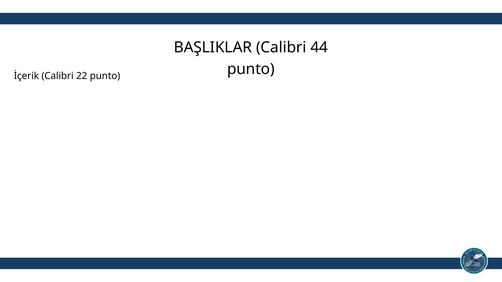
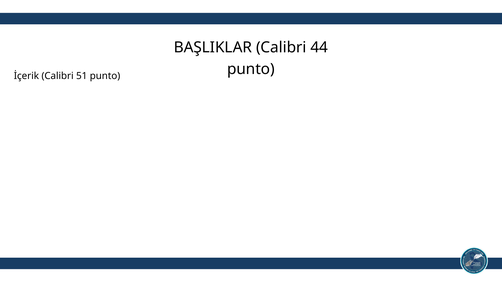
22: 22 -> 51
